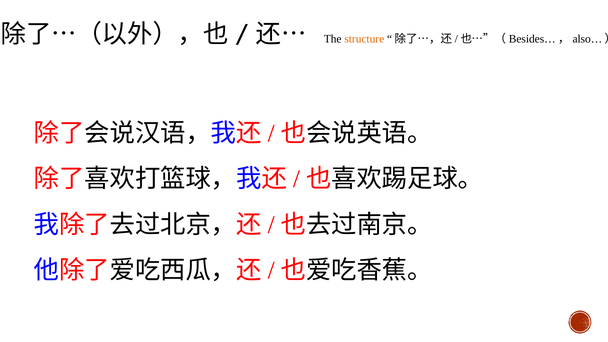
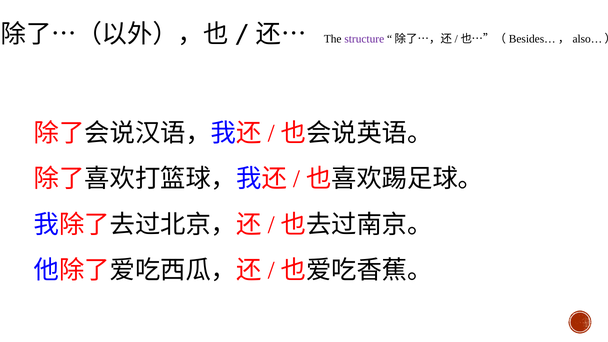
structure colour: orange -> purple
